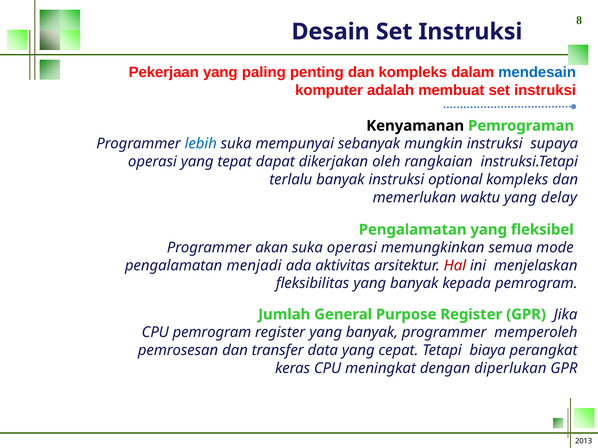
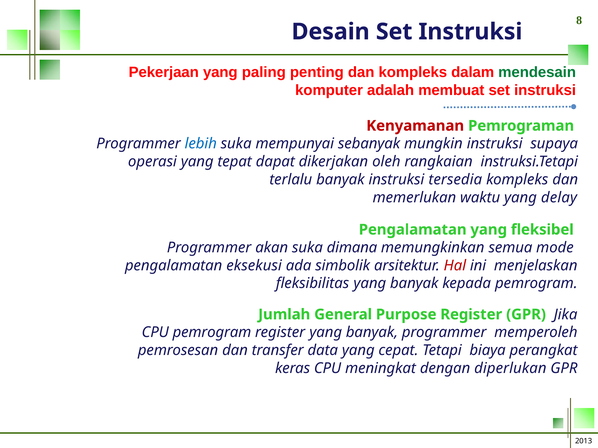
mendesain colour: blue -> green
Kenyamanan colour: black -> red
optional: optional -> tersedia
suka operasi: operasi -> dimana
menjadi: menjadi -> eksekusi
aktivitas: aktivitas -> simbolik
